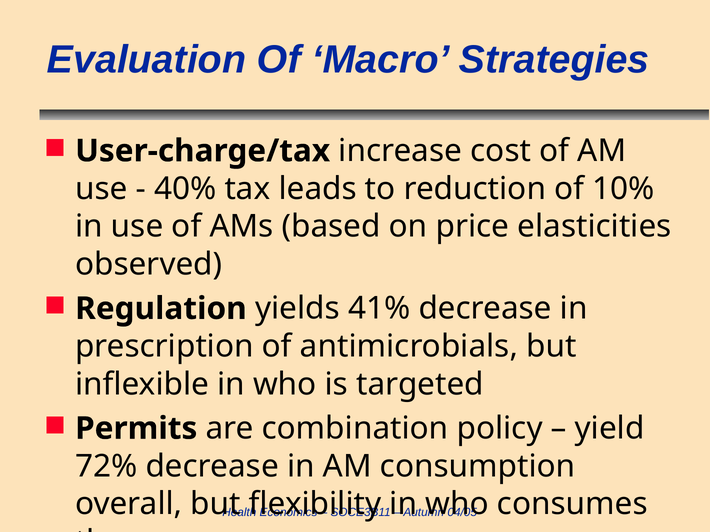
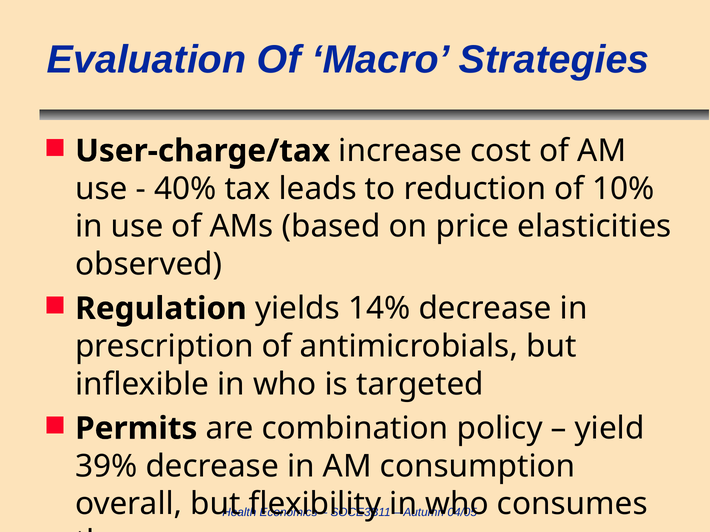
41%: 41% -> 14%
72%: 72% -> 39%
